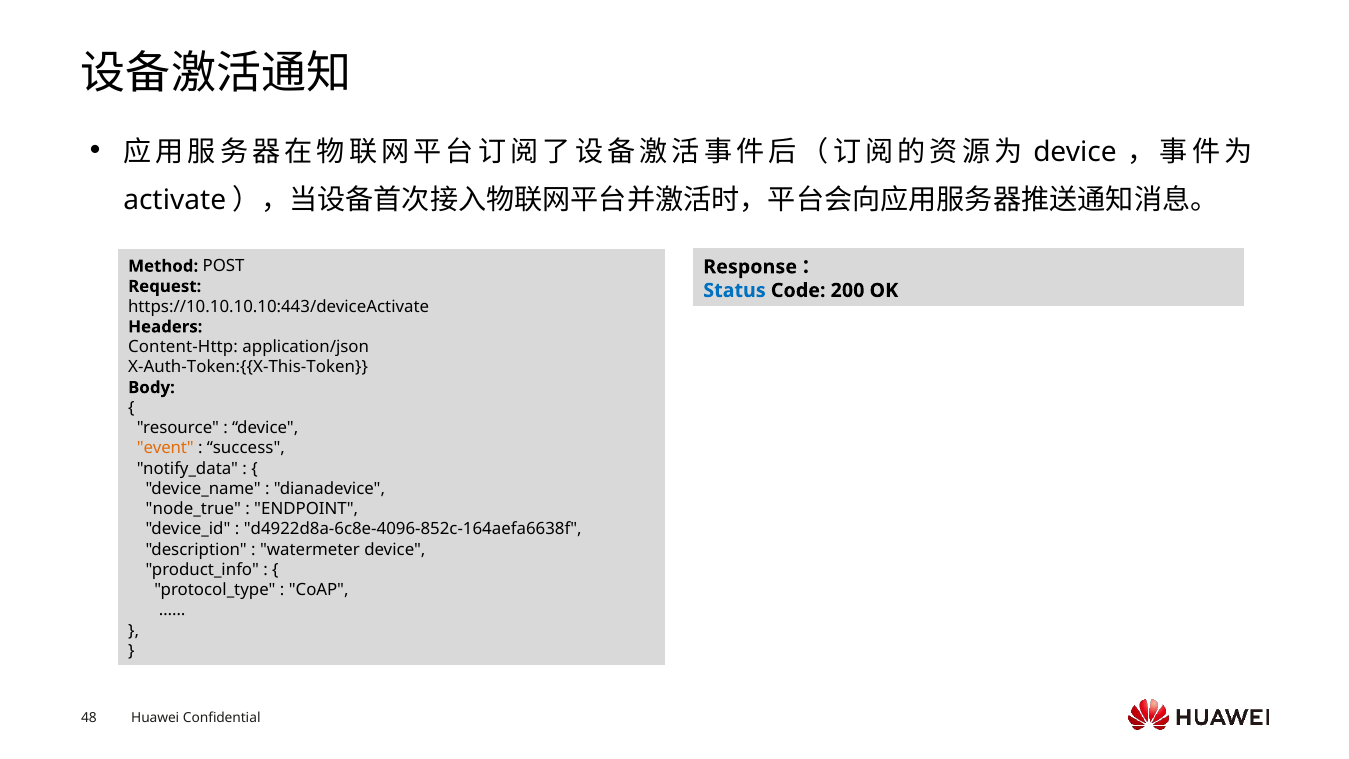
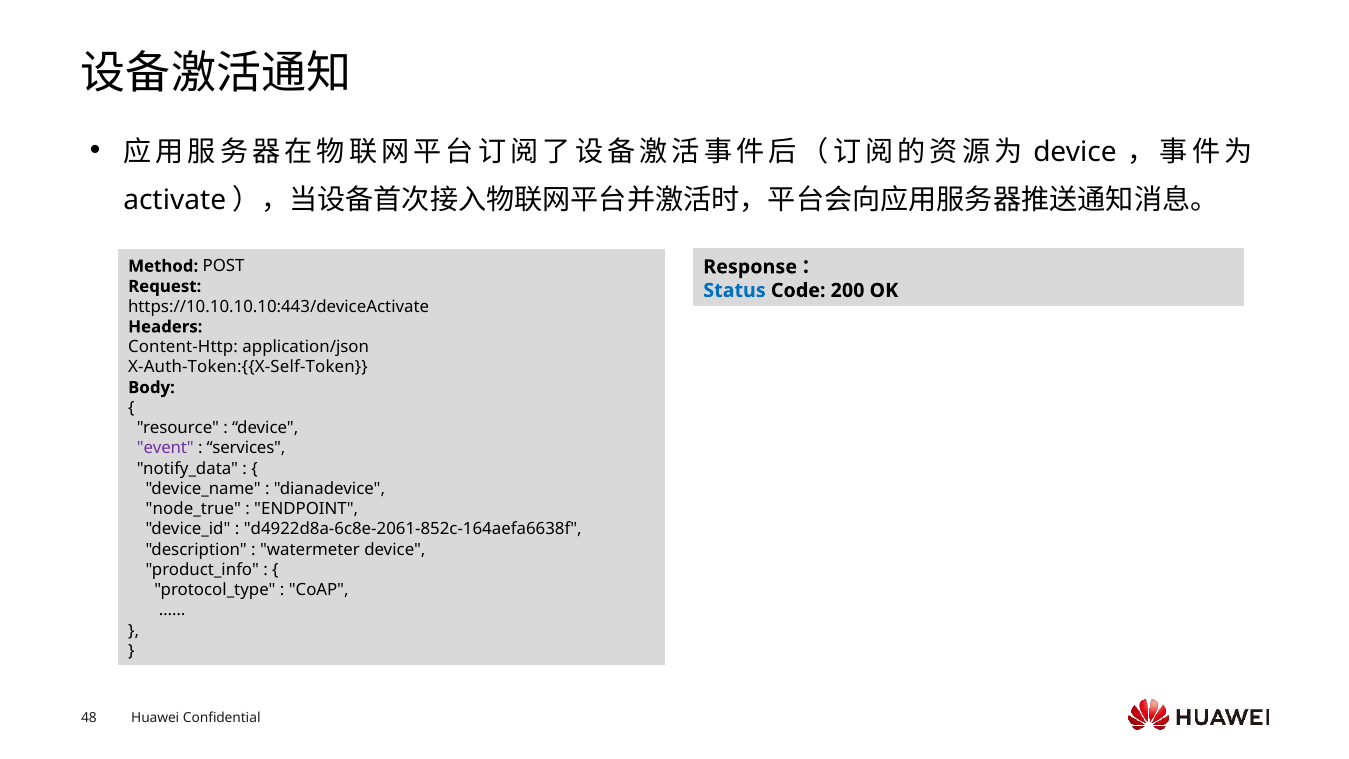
X-Auth-Token:{{X-This-Token: X-Auth-Token:{{X-This-Token -> X-Auth-Token:{{X-Self-Token
event colour: orange -> purple
success: success -> services
d4922d8a-6c8e-4096-852c-164aefa6638f: d4922d8a-6c8e-4096-852c-164aefa6638f -> d4922d8a-6c8e-2061-852c-164aefa6638f
